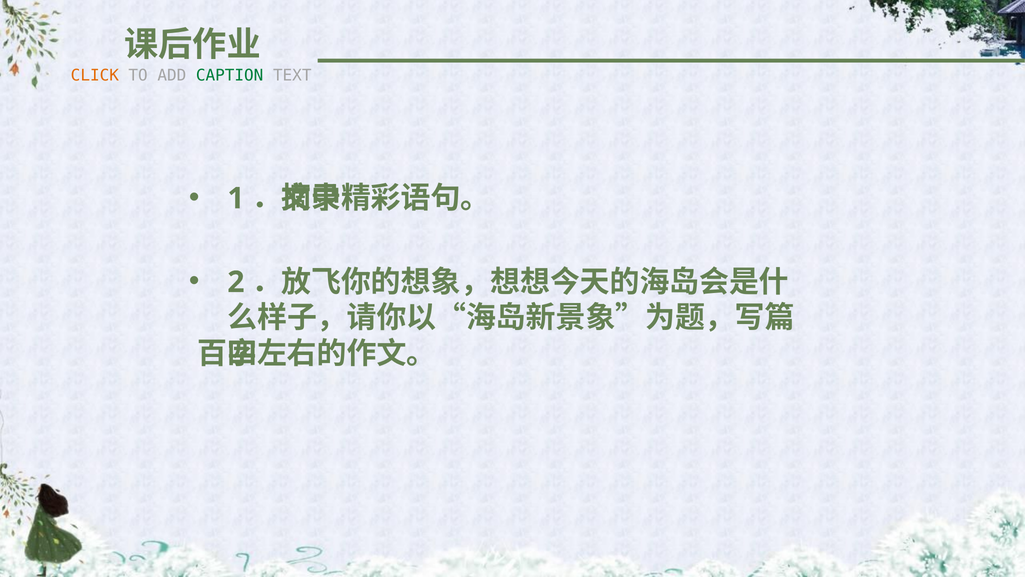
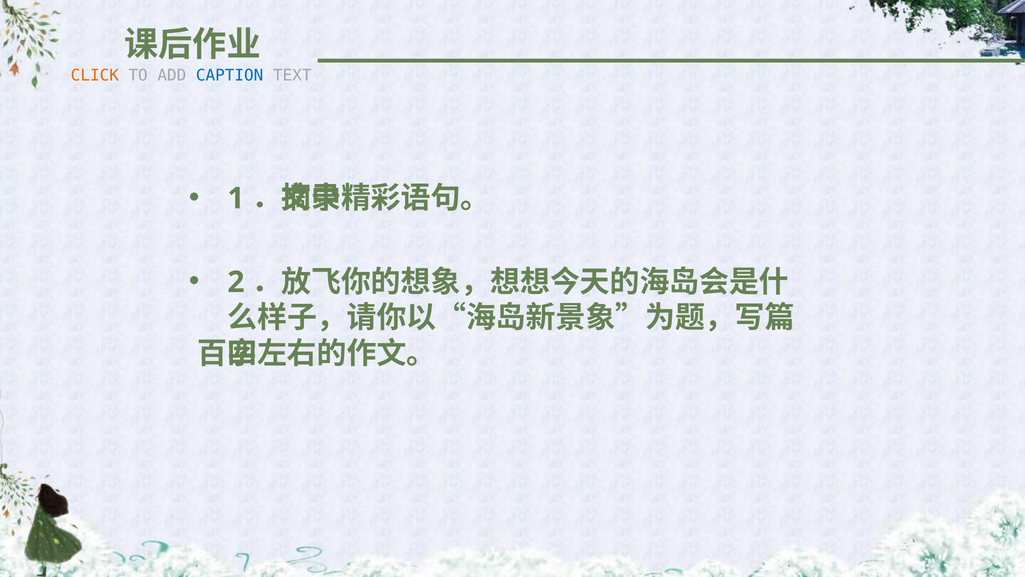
CAPTION colour: green -> blue
